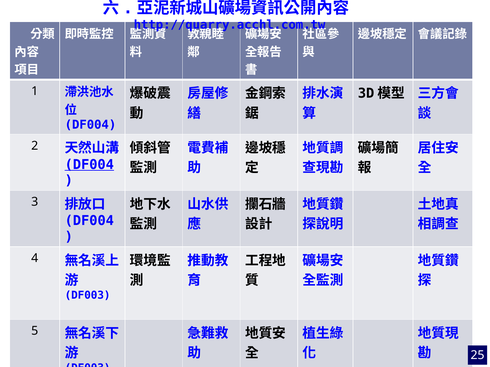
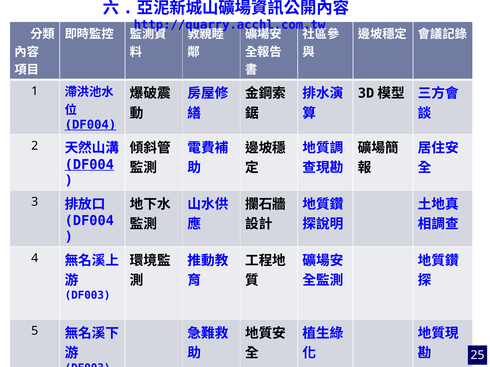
DF004 at (90, 125) underline: none -> present
